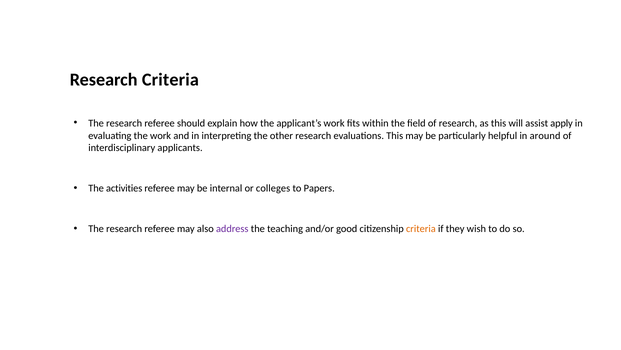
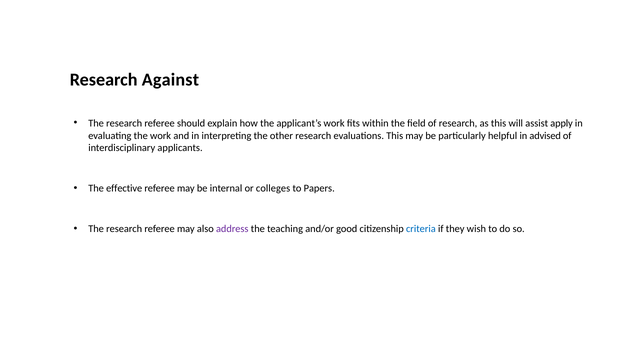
Research Criteria: Criteria -> Against
around: around -> advised
activities: activities -> effective
criteria at (421, 228) colour: orange -> blue
